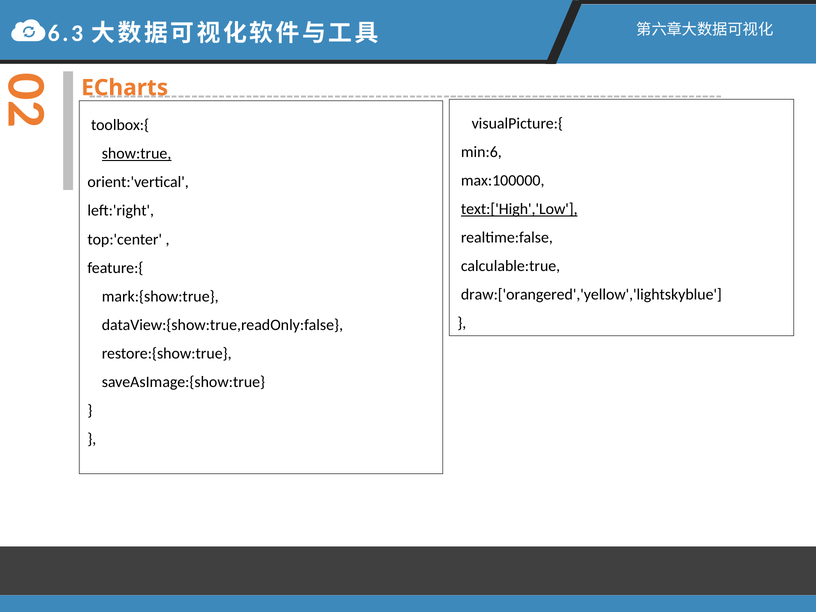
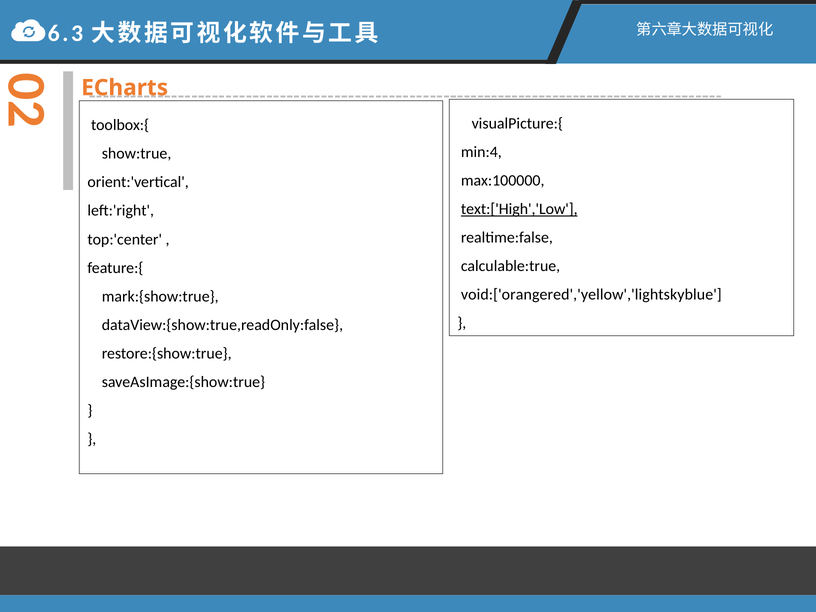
min:6: min:6 -> min:4
show:true underline: present -> none
draw:['orangered','yellow','lightskyblue: draw:['orangered','yellow','lightskyblue -> void:['orangered','yellow','lightskyblue
